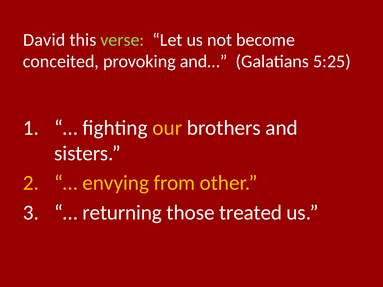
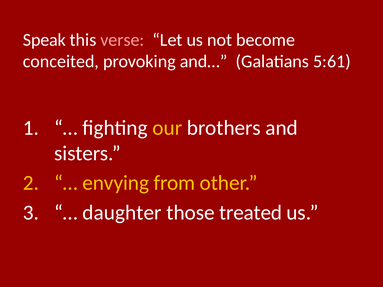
David: David -> Speak
verse colour: light green -> pink
5:25: 5:25 -> 5:61
returning: returning -> daughter
